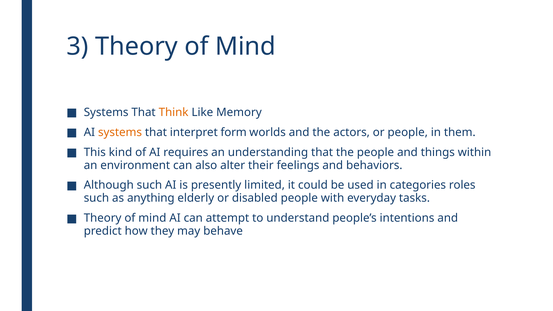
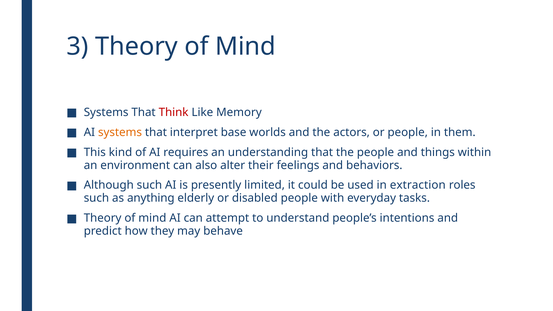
Think colour: orange -> red
form: form -> base
categories: categories -> extraction
